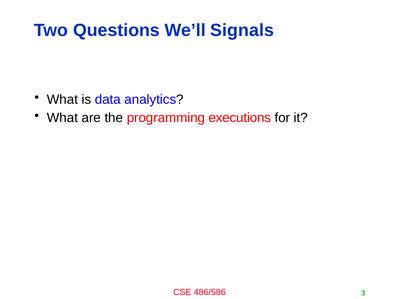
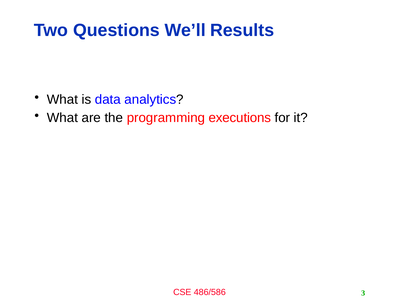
Signals: Signals -> Results
